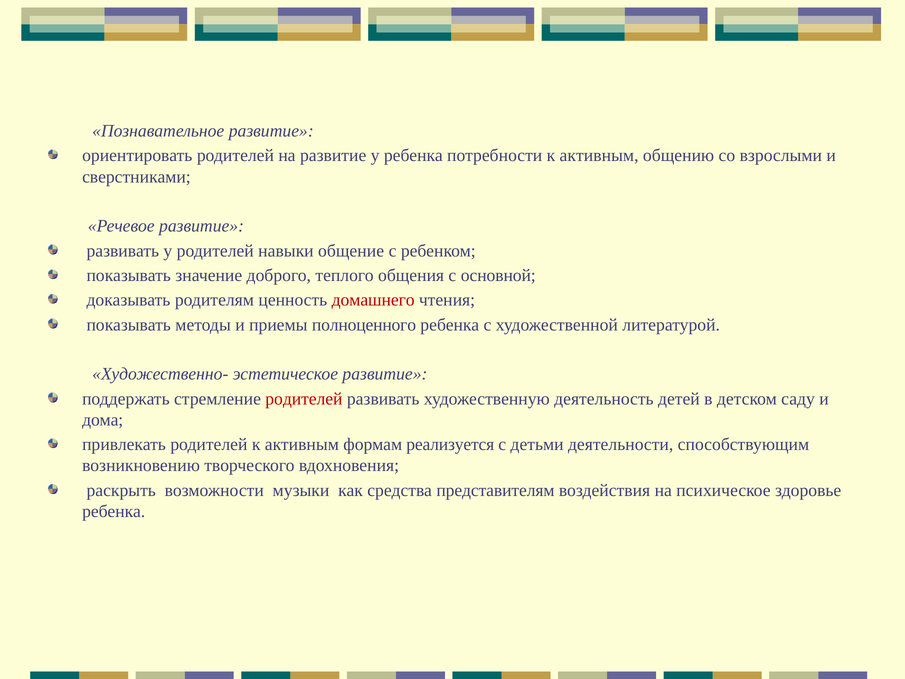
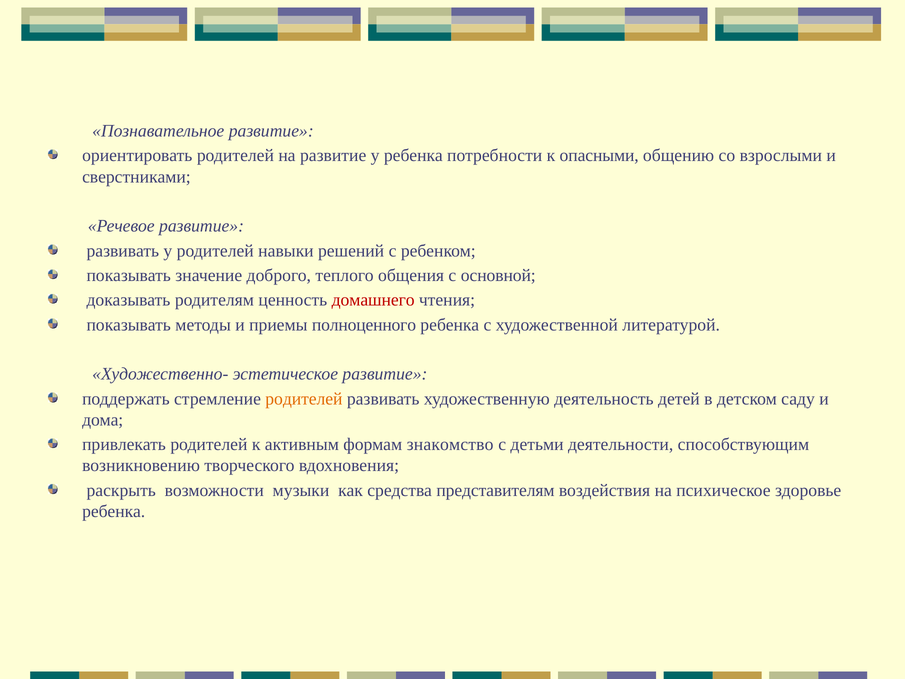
потребности к активным: активным -> опасными
общение: общение -> решений
родителей at (304, 399) colour: red -> orange
реализуется: реализуется -> знакомство
